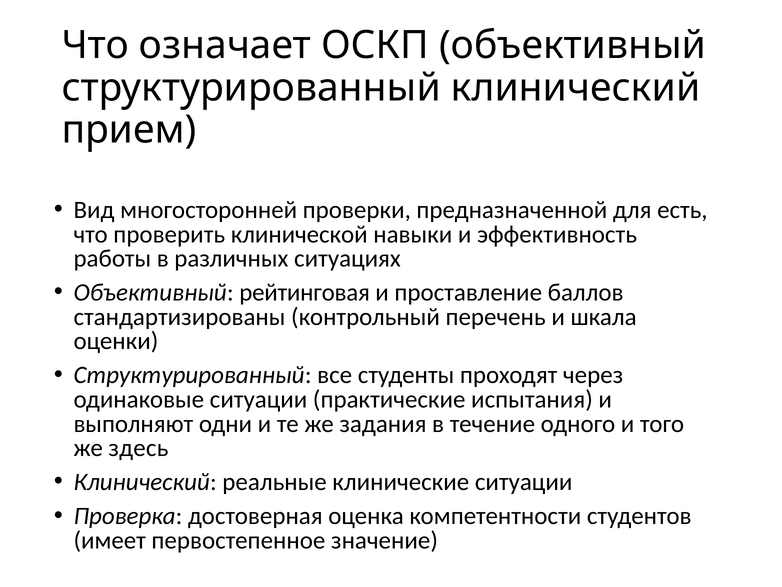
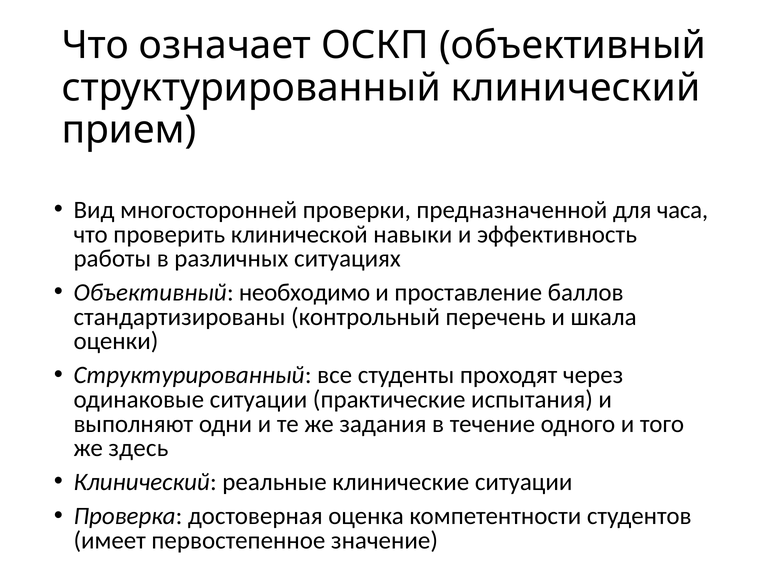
есть: есть -> часа
рейтинговая: рейтинговая -> необходимо
